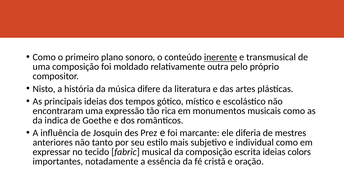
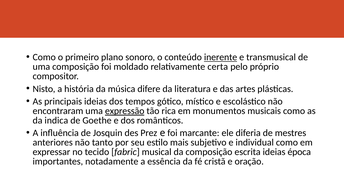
outra: outra -> certa
expressão underline: none -> present
colors: colors -> época
